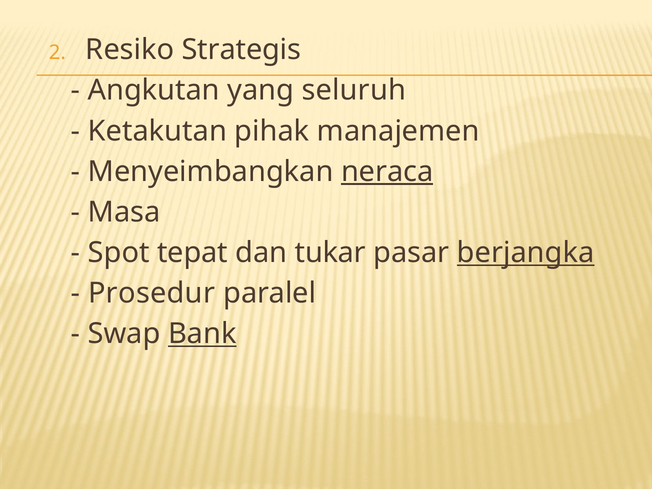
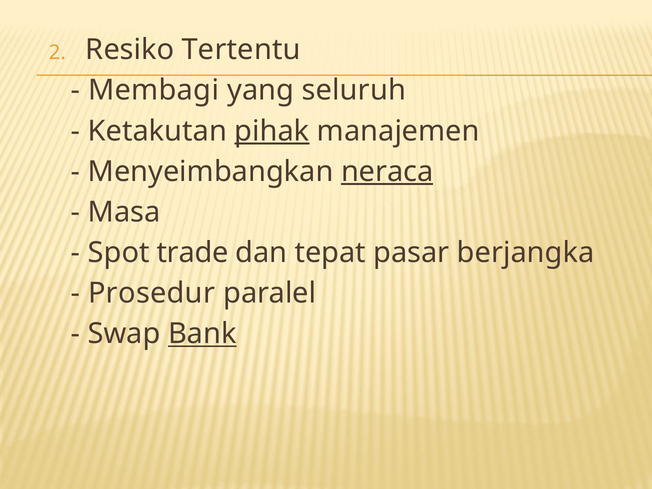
Strategis: Strategis -> Tertentu
Angkutan: Angkutan -> Membagi
pihak underline: none -> present
tepat: tepat -> trade
tukar: tukar -> tepat
berjangka underline: present -> none
